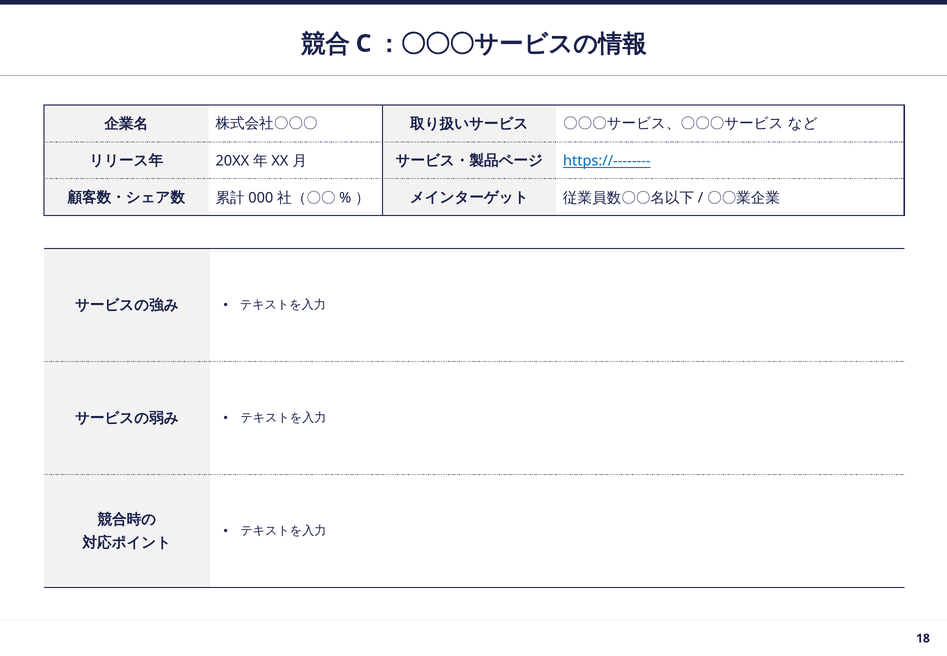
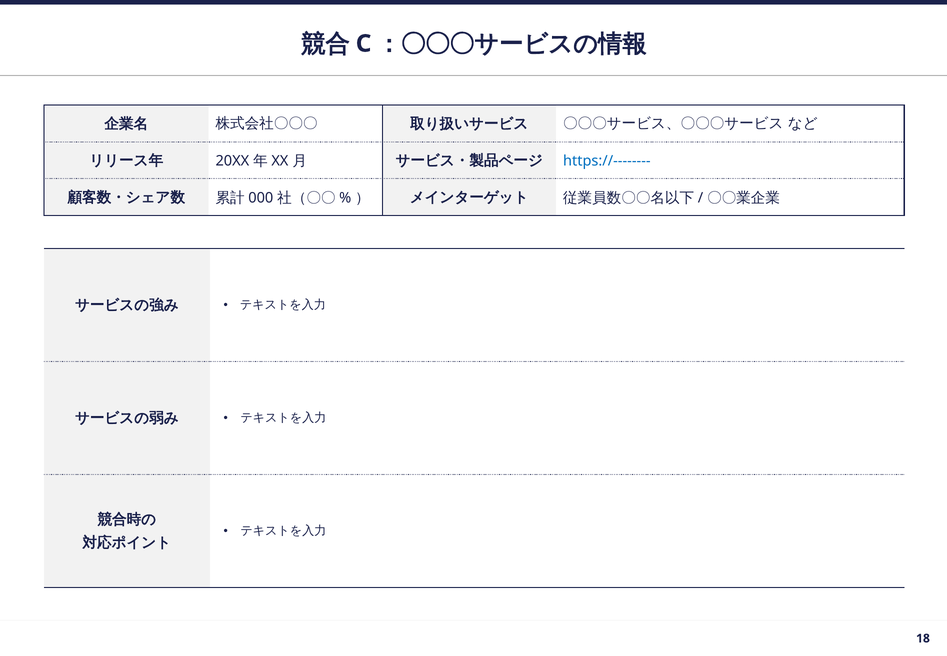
https://-------- underline: present -> none
